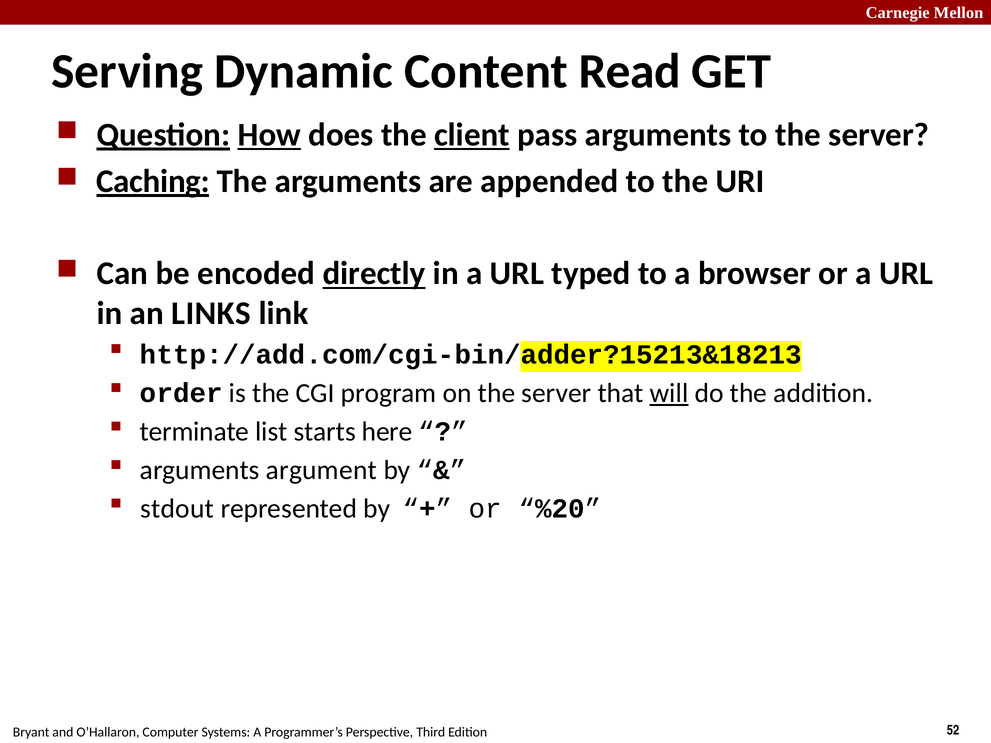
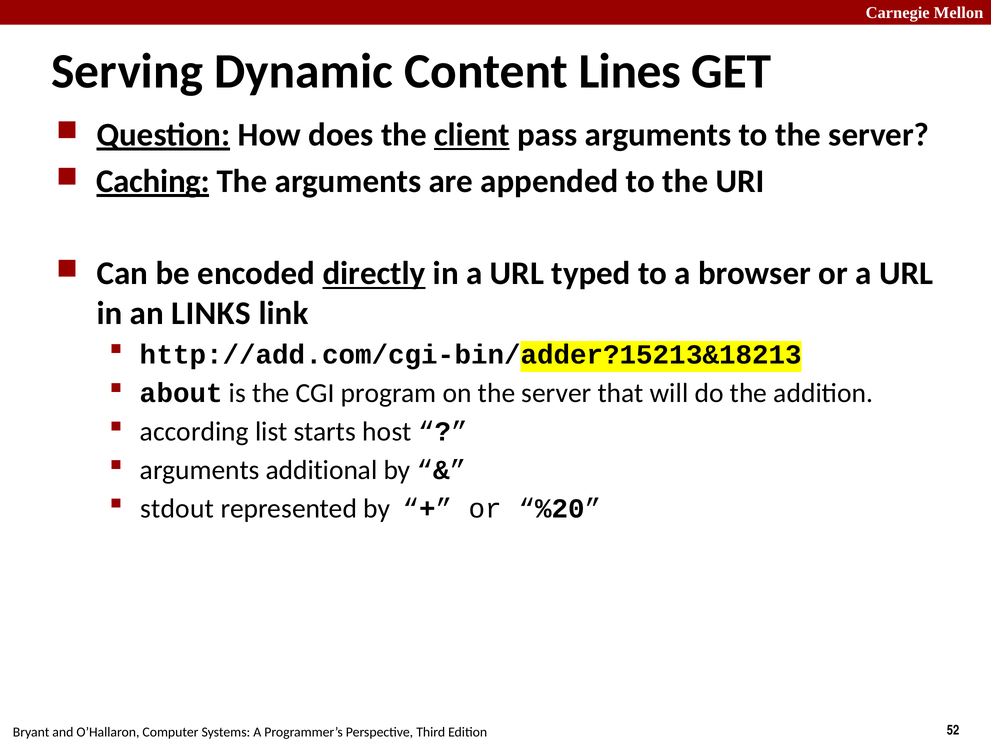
Read: Read -> Lines
How underline: present -> none
order: order -> about
will underline: present -> none
terminate: terminate -> according
here: here -> host
argument: argument -> additional
